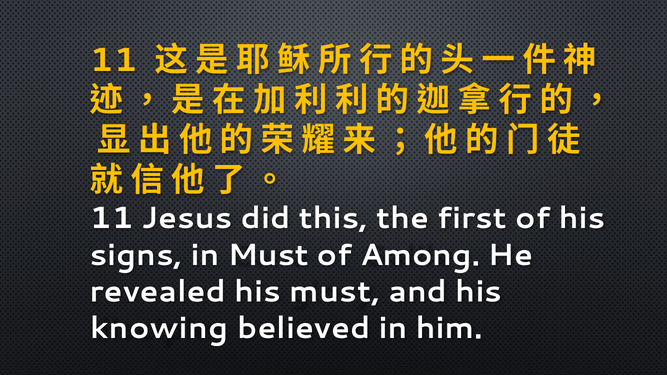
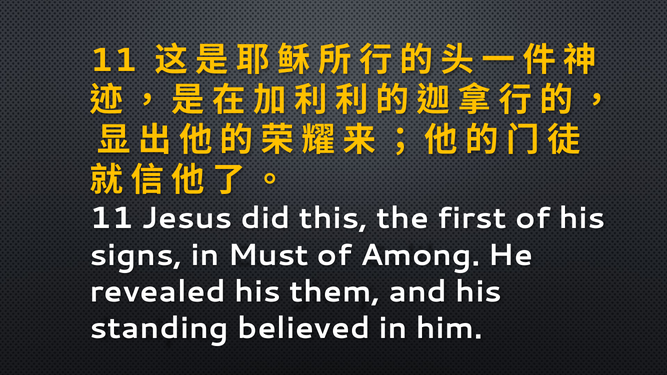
his must: must -> them
knowing: knowing -> standing
